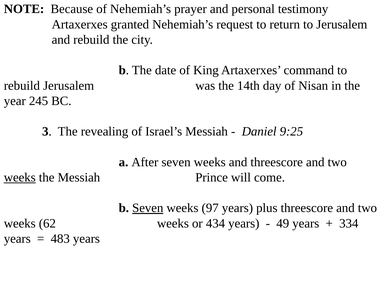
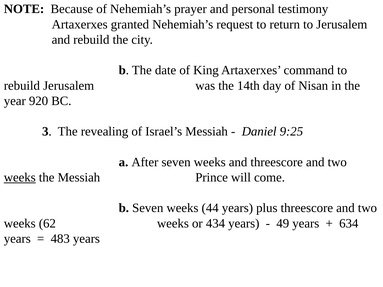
245: 245 -> 920
Seven at (148, 208) underline: present -> none
97: 97 -> 44
334: 334 -> 634
